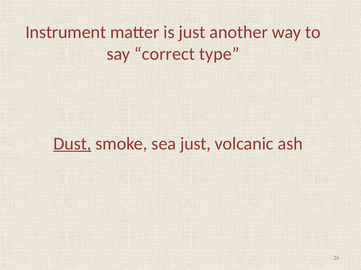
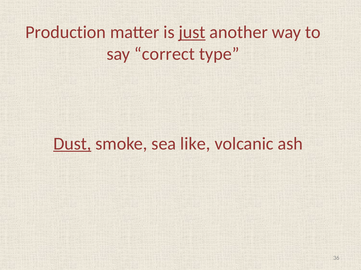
Instrument: Instrument -> Production
just at (192, 32) underline: none -> present
sea just: just -> like
